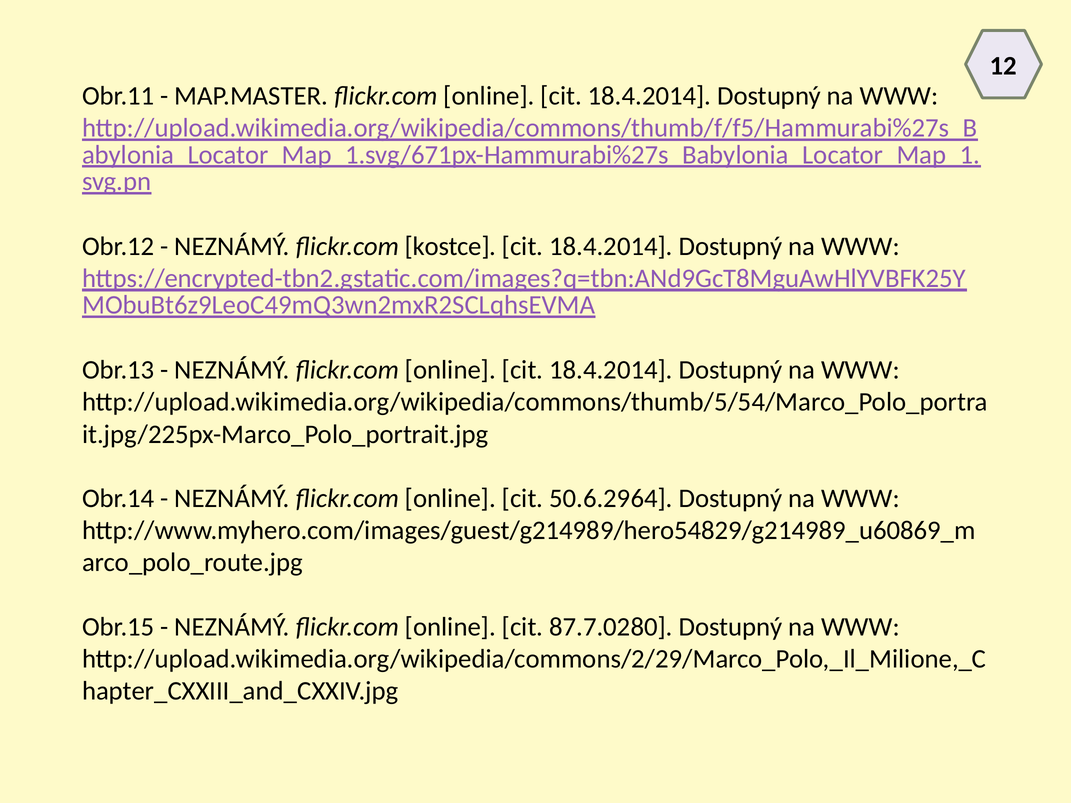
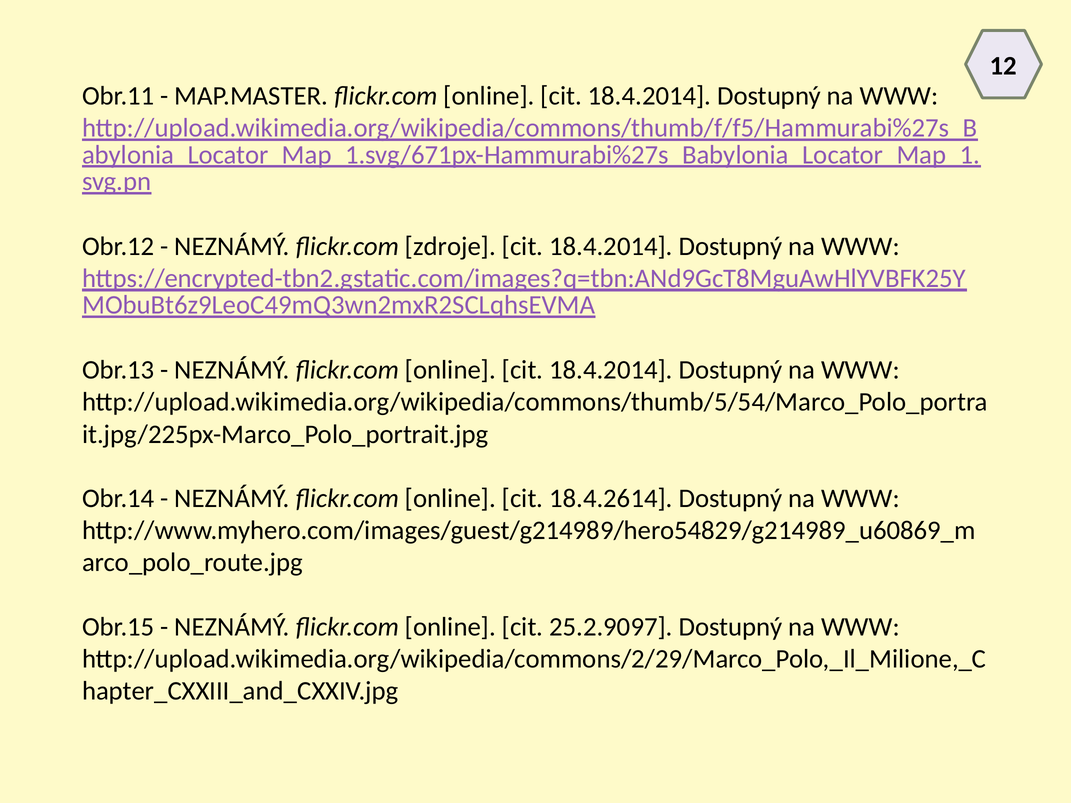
kostce: kostce -> zdroje
50.6.2964: 50.6.2964 -> 18.4.2614
87.7.0280: 87.7.0280 -> 25.2.9097
